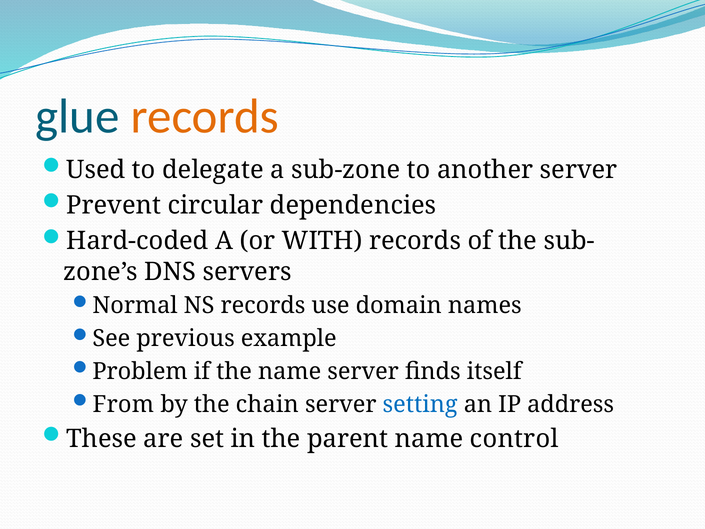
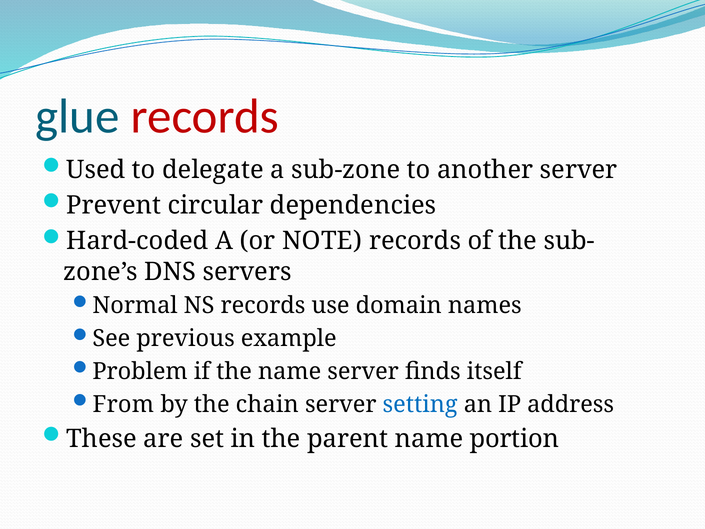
records at (205, 116) colour: orange -> red
WITH: WITH -> NOTE
control: control -> portion
